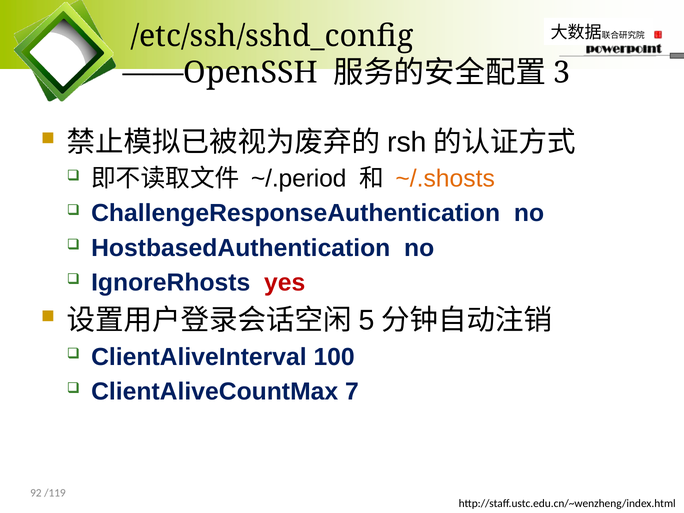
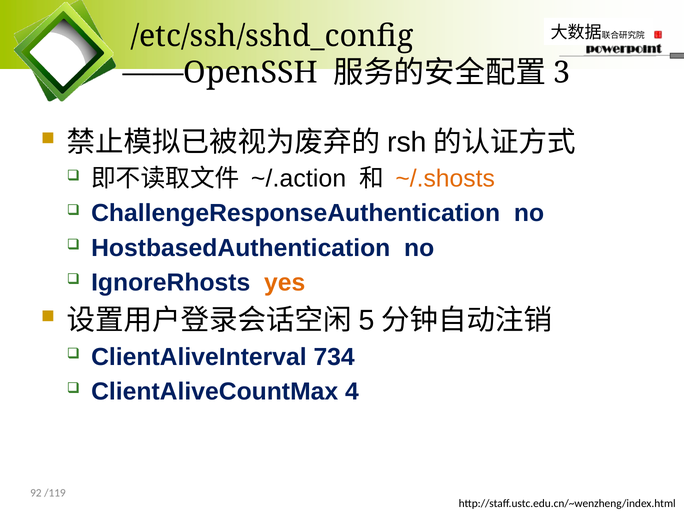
~/.period: ~/.period -> ~/.action
yes colour: red -> orange
100: 100 -> 734
7: 7 -> 4
